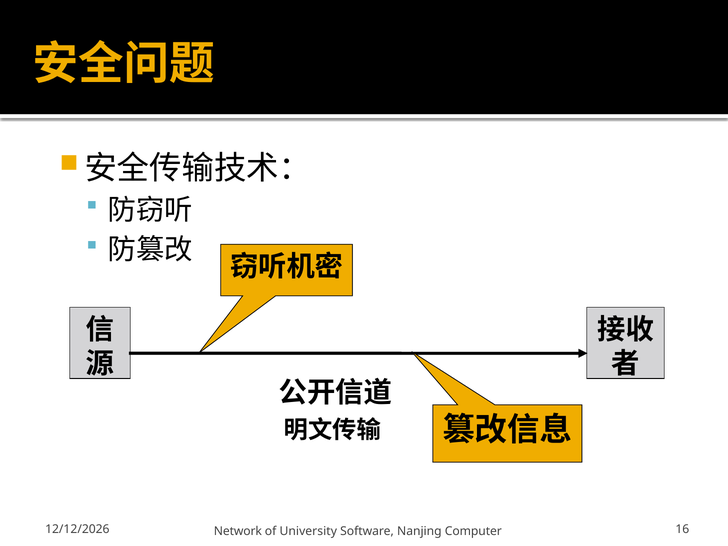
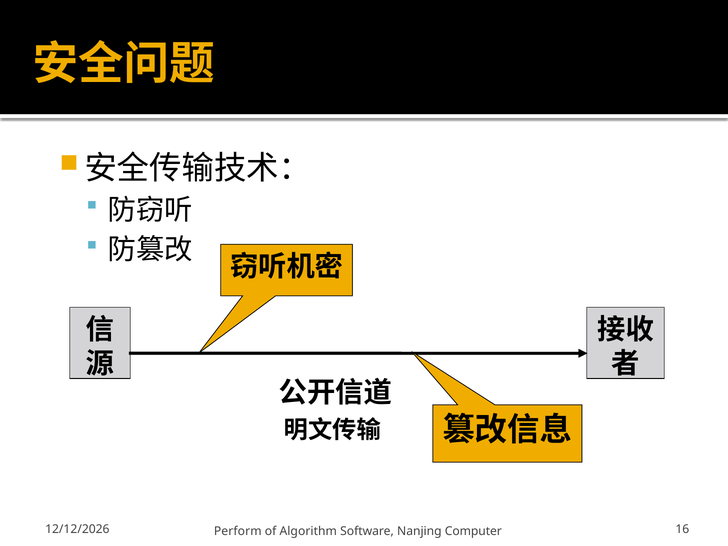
Network: Network -> Perform
University: University -> Algorithm
